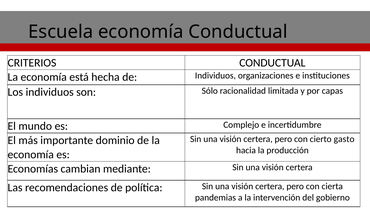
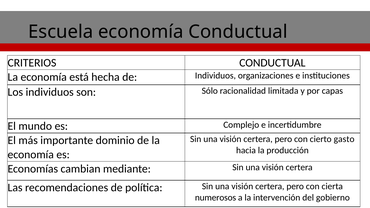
pandemias: pandemias -> numerosos
